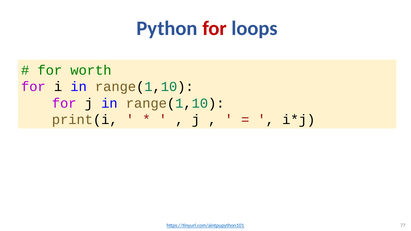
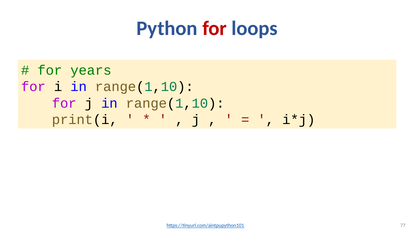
worth: worth -> years
